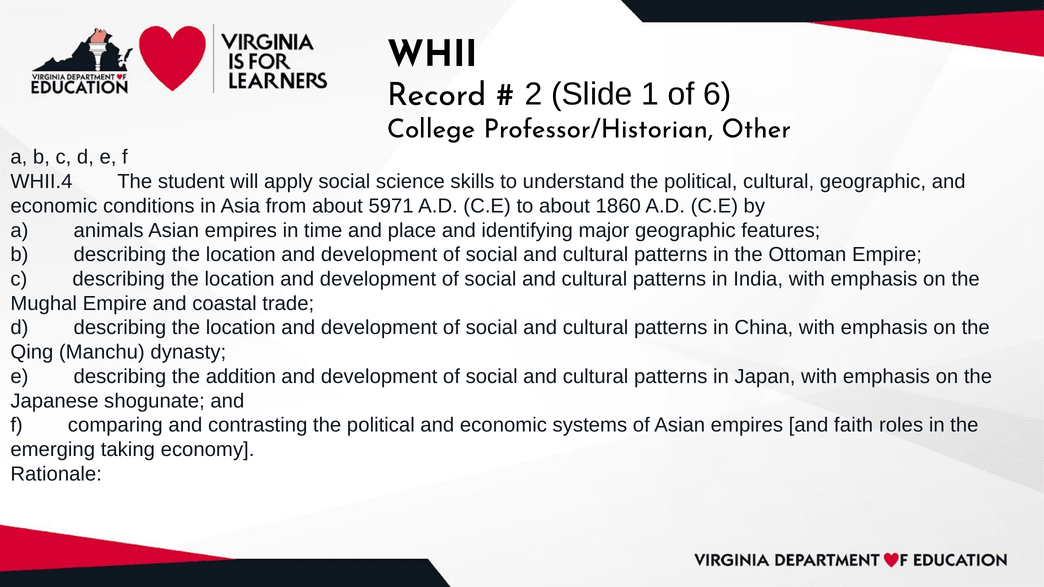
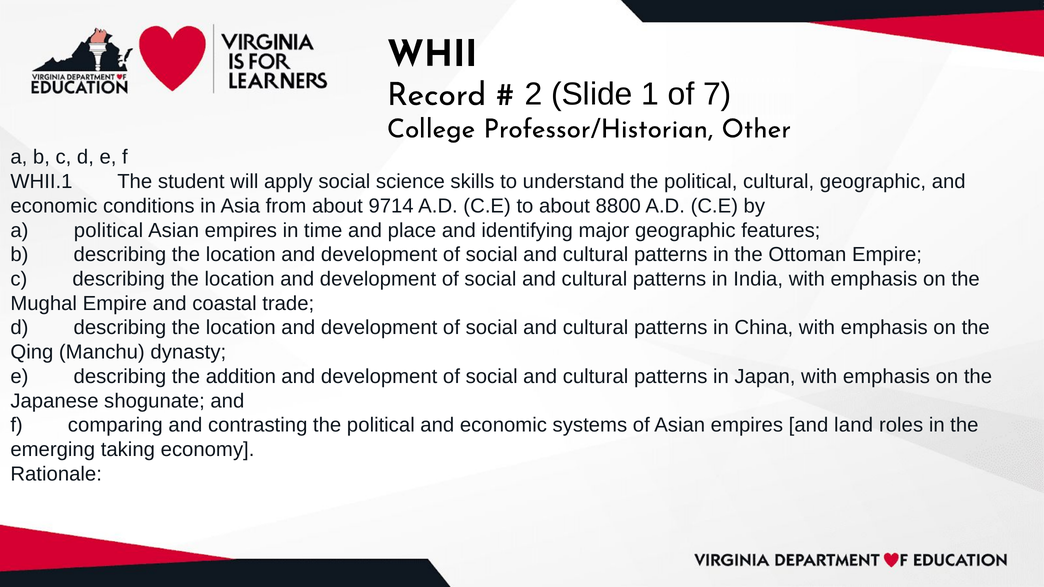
6: 6 -> 7
WHII.4: WHII.4 -> WHII.1
5971: 5971 -> 9714
1860: 1860 -> 8800
a animals: animals -> political
faith: faith -> land
